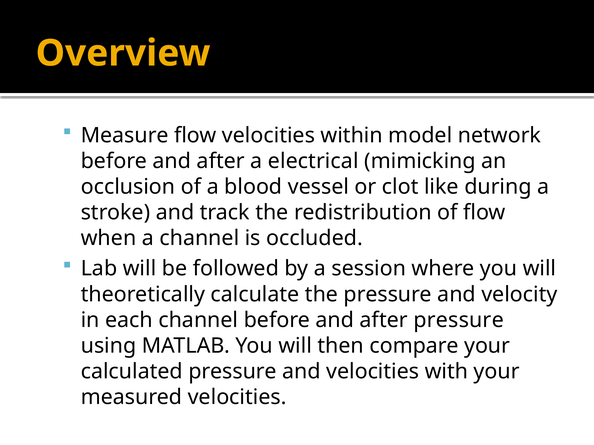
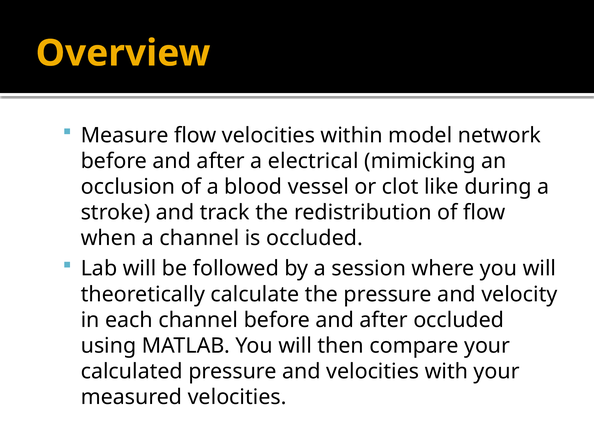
after pressure: pressure -> occluded
